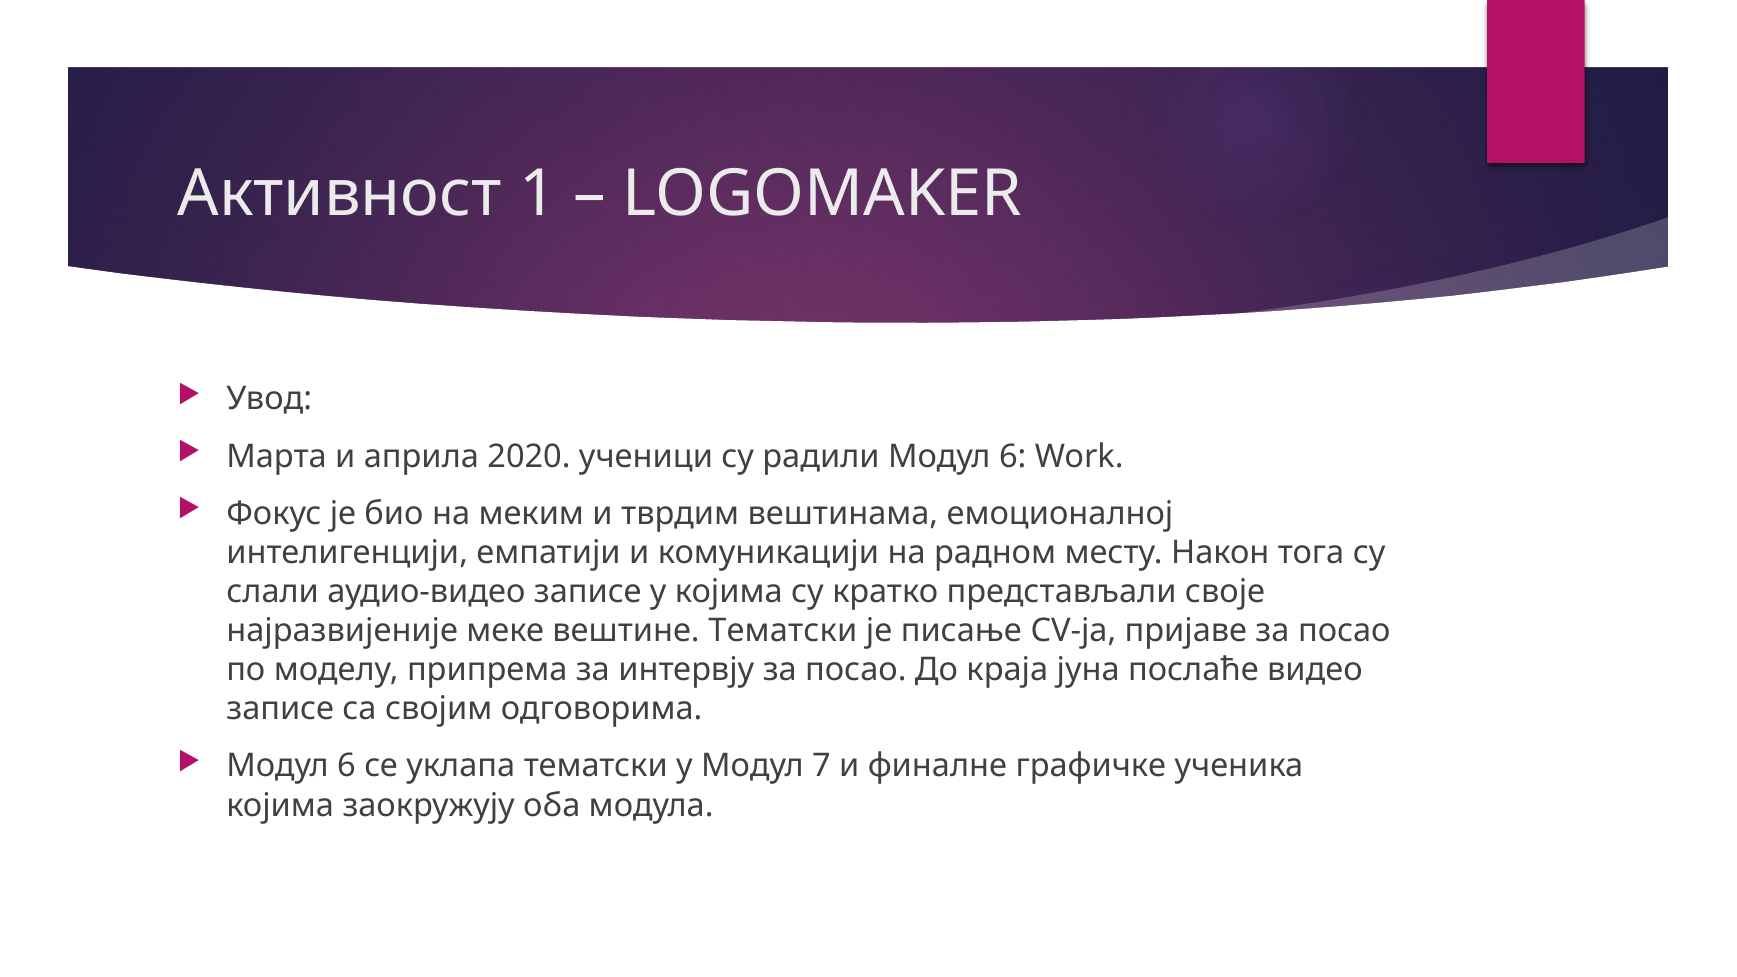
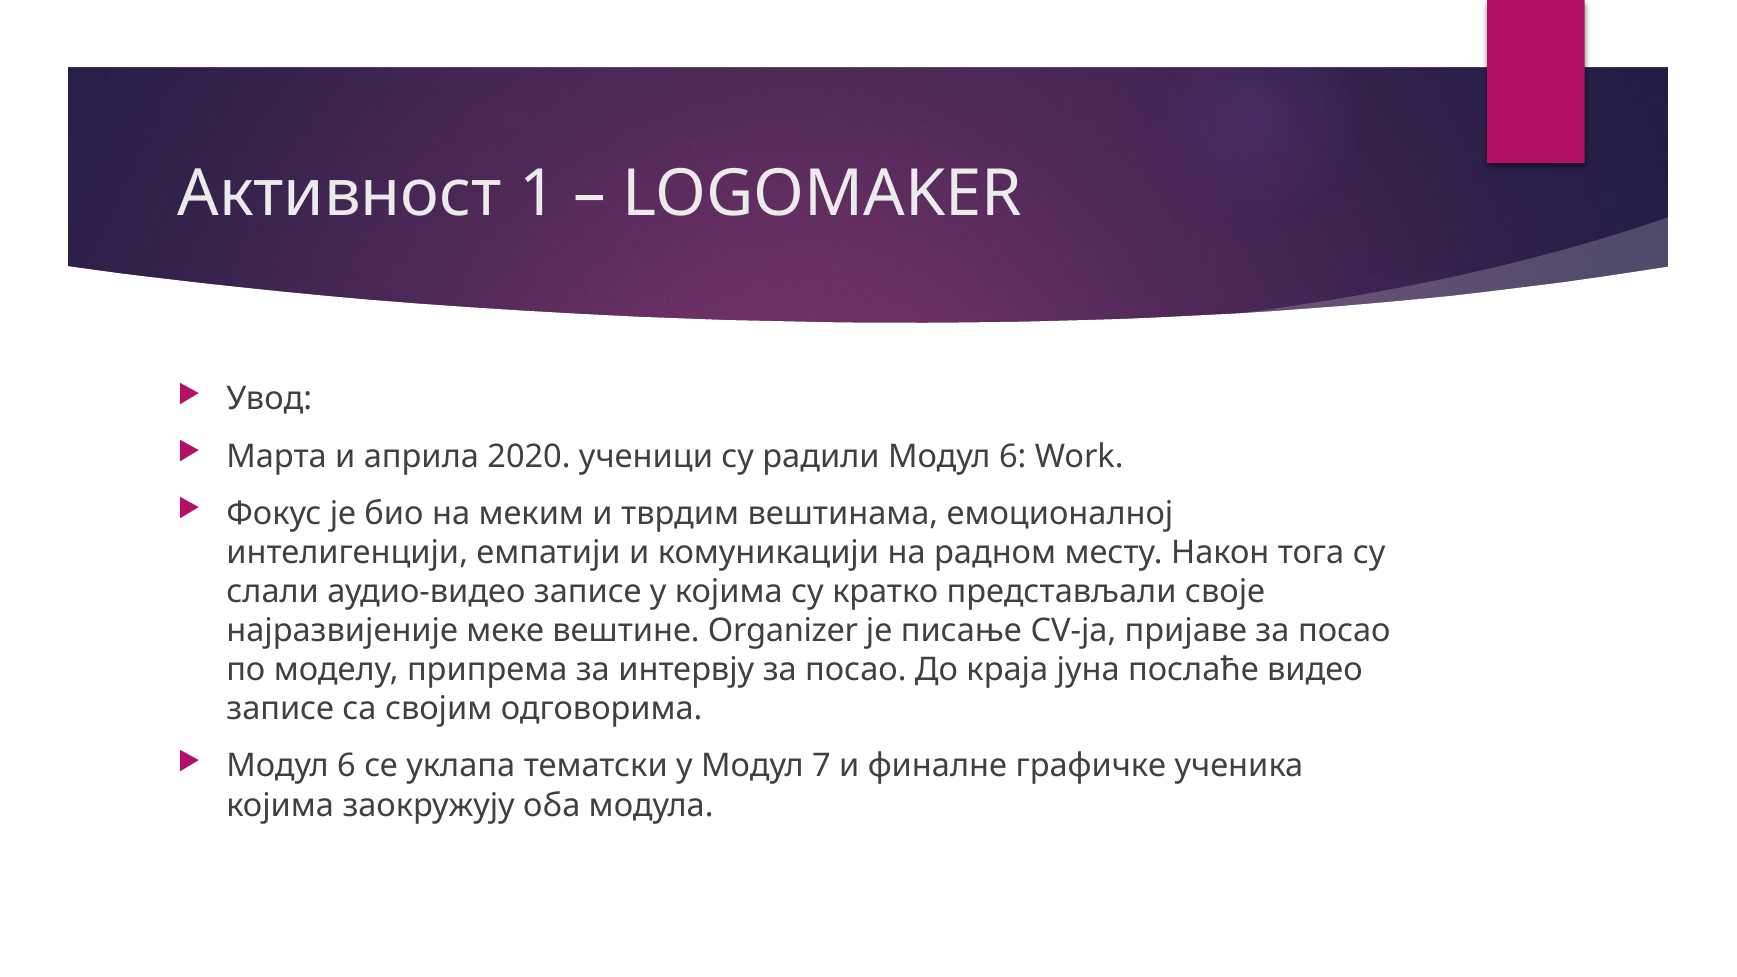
вештине Тематски: Тематски -> Organizer
